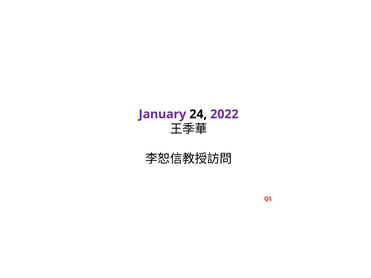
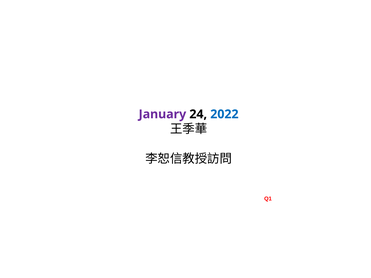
2022 colour: purple -> blue
